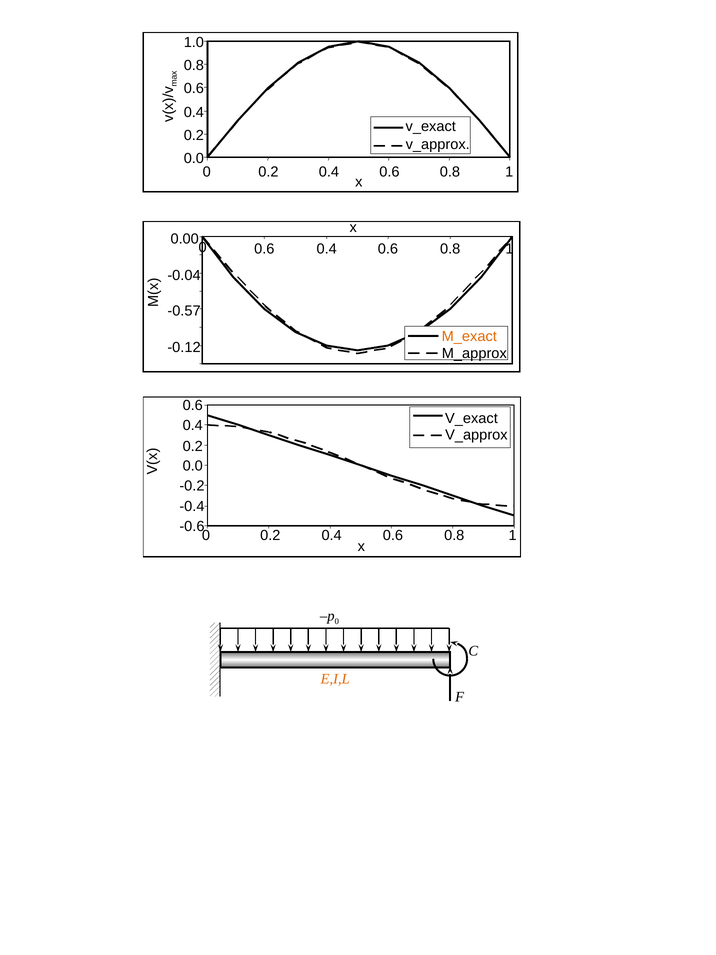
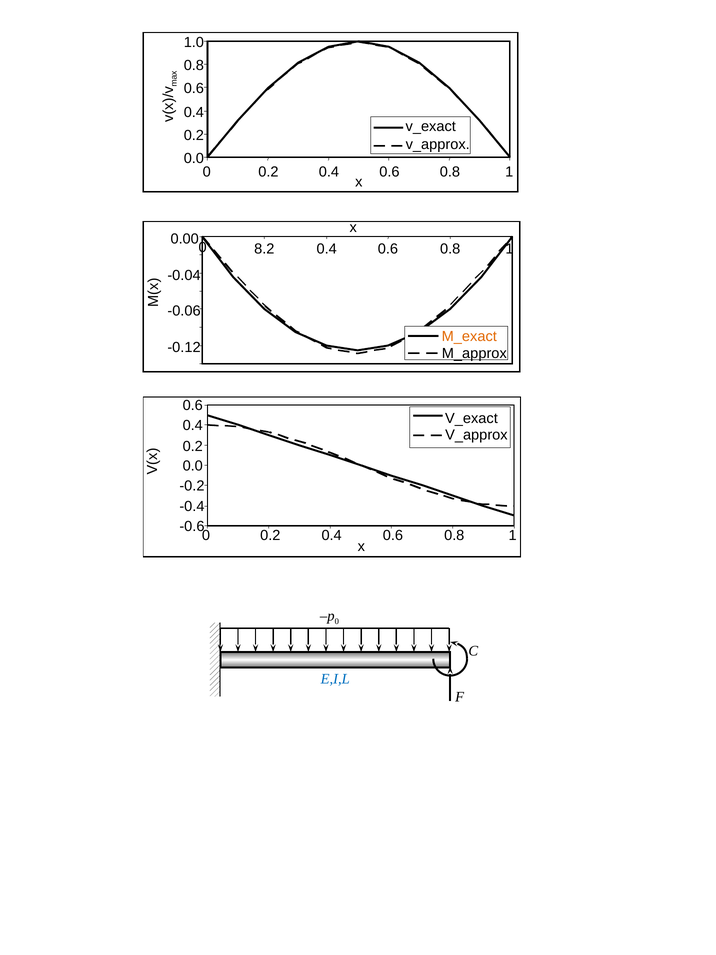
0 0.6: 0.6 -> 8.2
-0.57: -0.57 -> -0.06
E,I,L colour: orange -> blue
